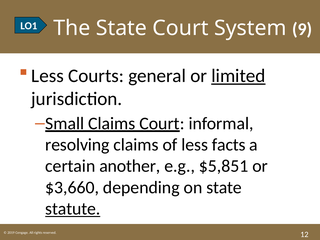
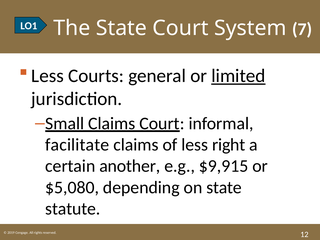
9: 9 -> 7
resolving: resolving -> facilitate
facts: facts -> right
$5,851: $5,851 -> $9,915
$3,660: $3,660 -> $5,080
statute underline: present -> none
